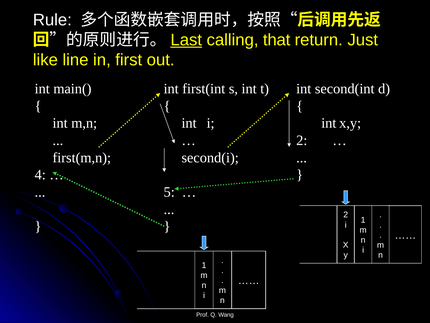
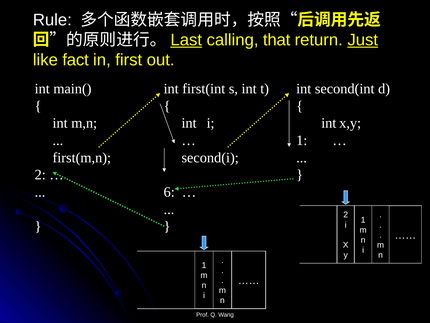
Just underline: none -> present
line: line -> fact
2 at (302, 140): 2 -> 1
4 at (40, 175): 4 -> 2
5: 5 -> 6
